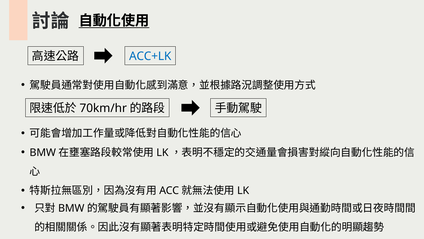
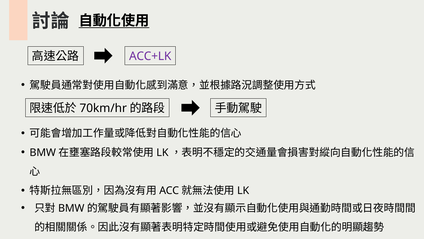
ACC+LK colour: blue -> purple
